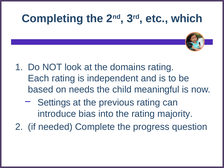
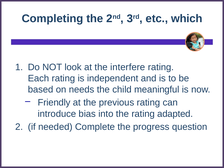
domains: domains -> interfere
Settings: Settings -> Friendly
majority: majority -> adapted
